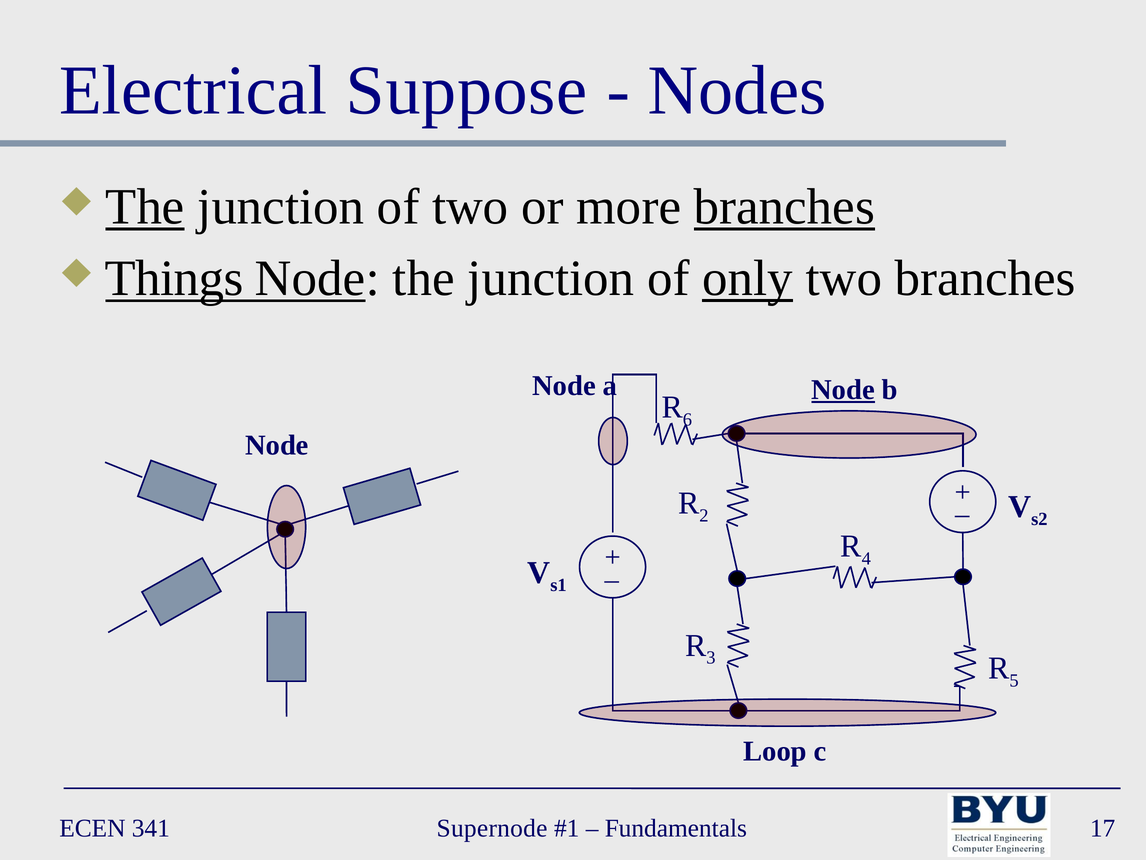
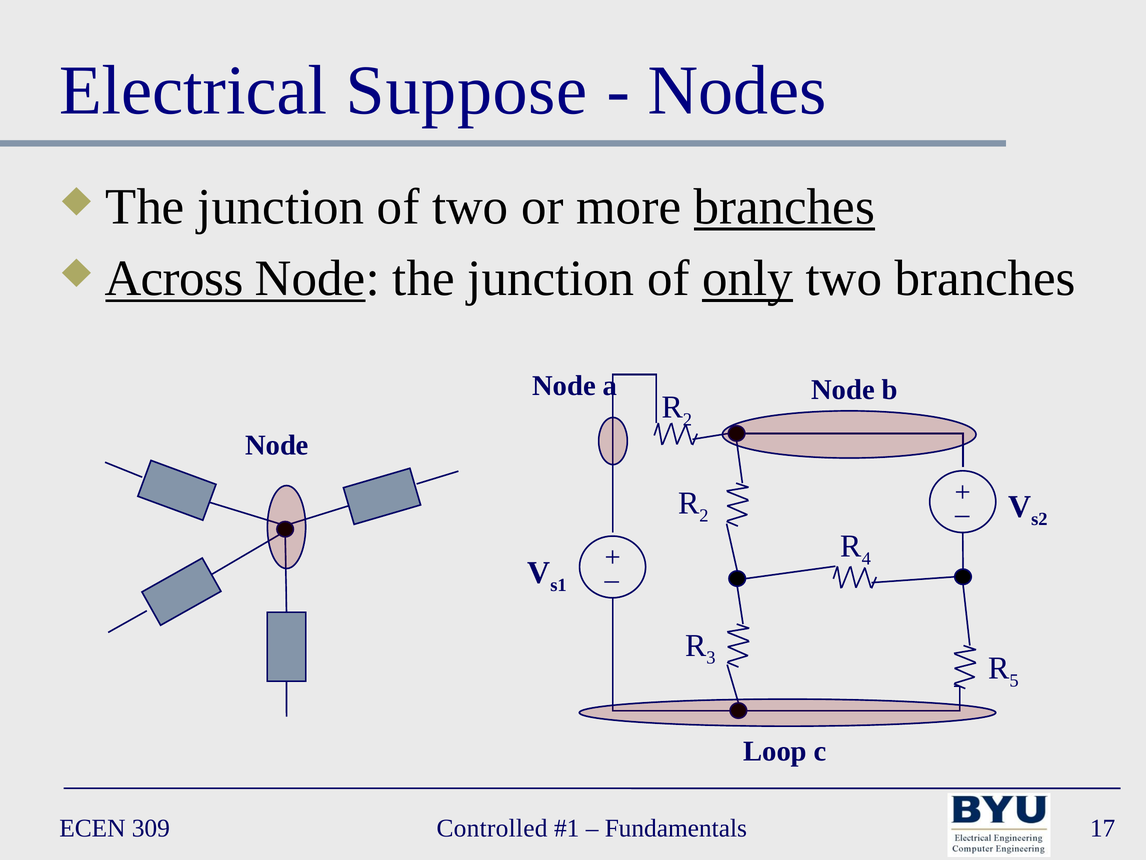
The at (145, 207) underline: present -> none
Things: Things -> Across
Node at (843, 389) underline: present -> none
6 at (687, 419): 6 -> 2
341: 341 -> 309
Supernode: Supernode -> Controlled
